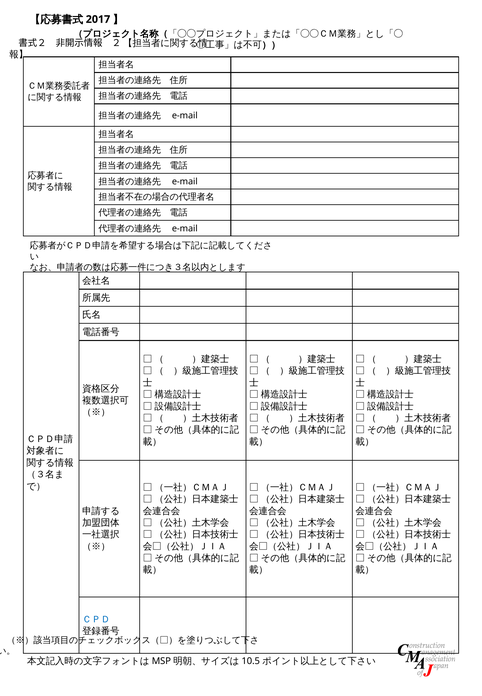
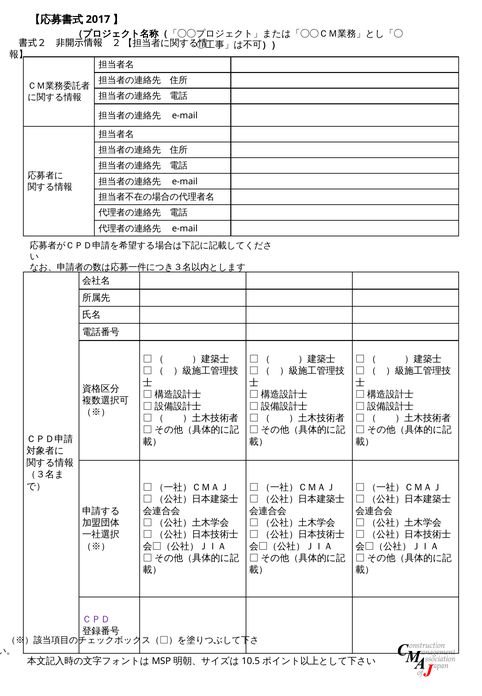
ＣＰＤ colour: blue -> purple
